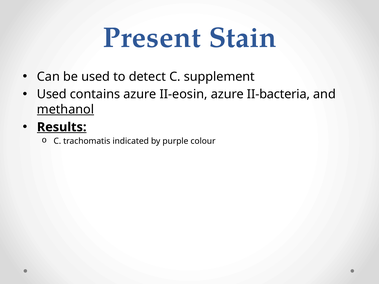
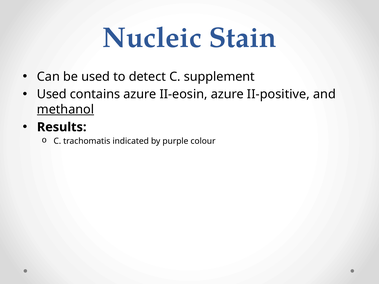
Present: Present -> Nucleic
II-bacteria: II-bacteria -> II-positive
Results underline: present -> none
